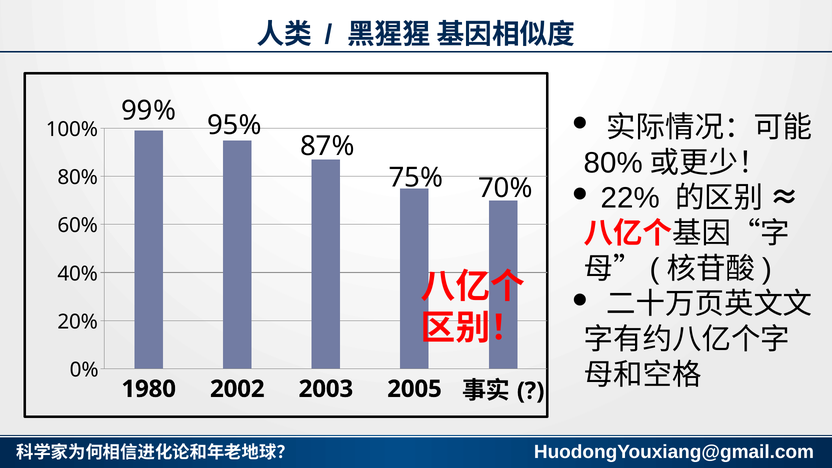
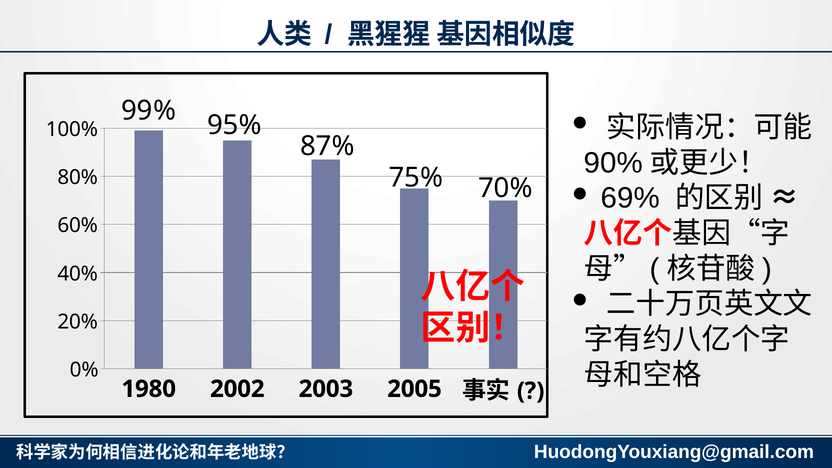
80% at (613, 163): 80% -> 90%
22%: 22% -> 69%
